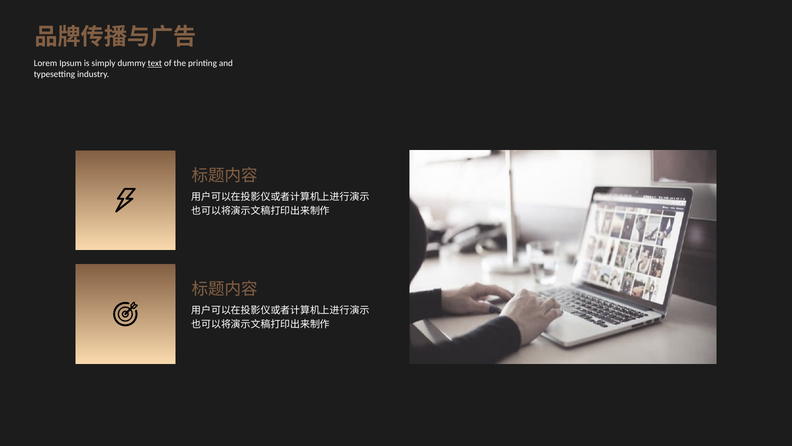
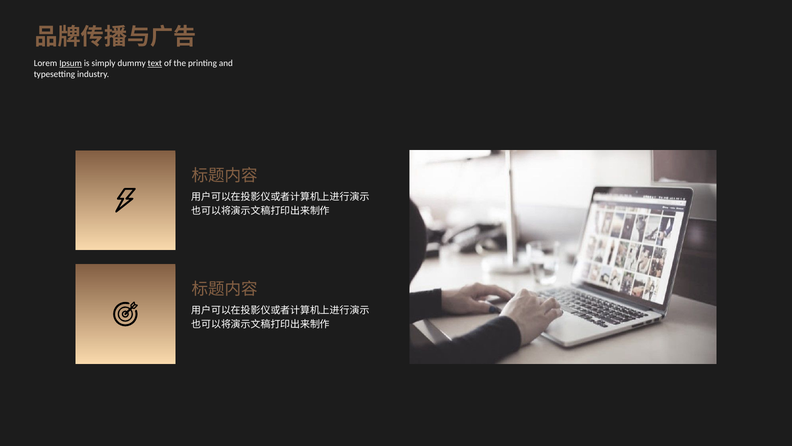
Ipsum underline: none -> present
